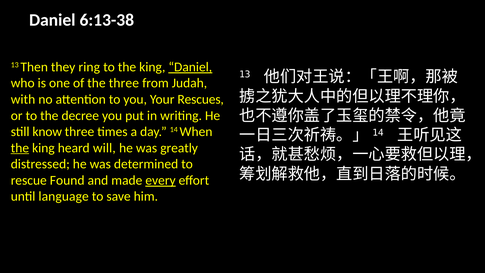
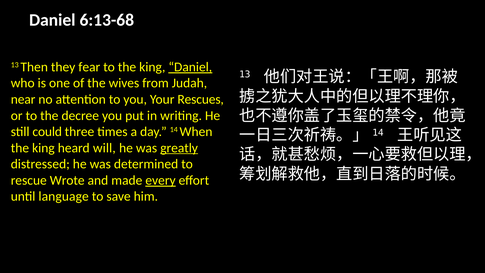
6:13-38: 6:13-38 -> 6:13-68
ring: ring -> fear
the three: three -> wives
with: with -> near
know: know -> could
the at (20, 148) underline: present -> none
greatly underline: none -> present
Found: Found -> Wrote
